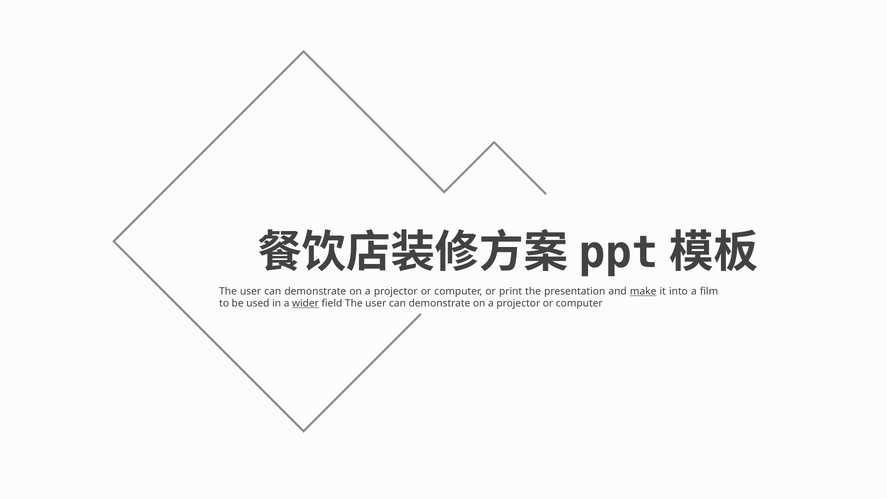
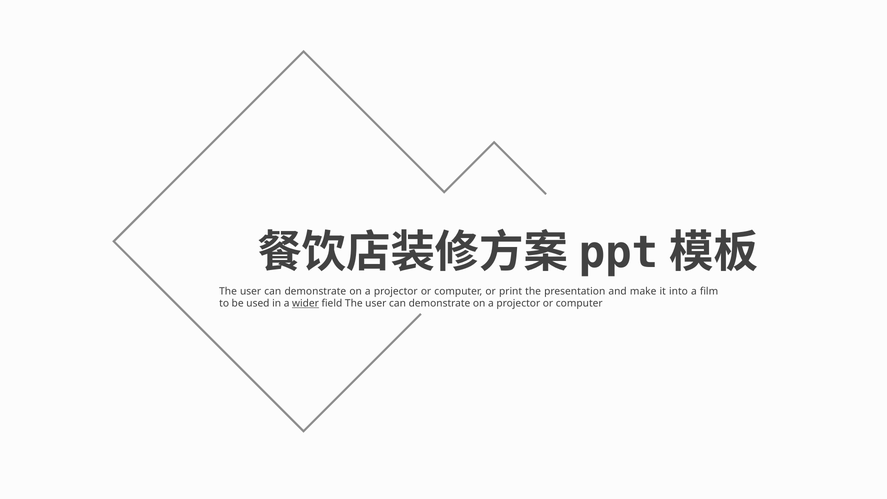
make underline: present -> none
